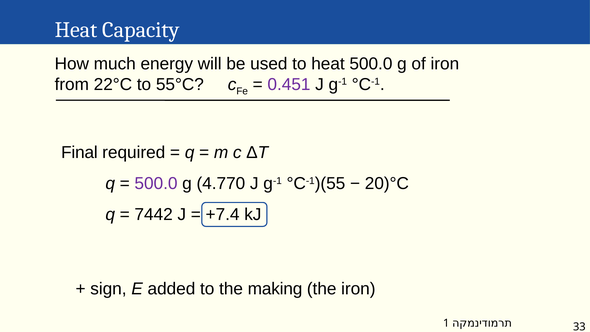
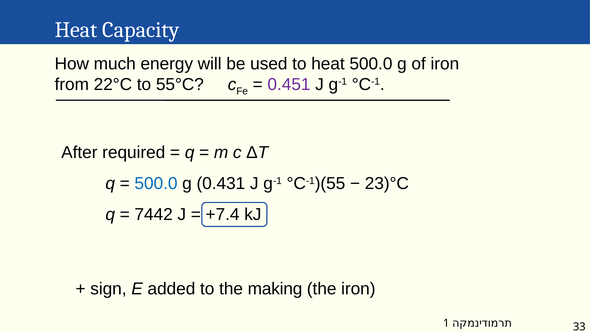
Final: Final -> After
500.0 at (156, 183) colour: purple -> blue
4.770: 4.770 -> 0.431
20)°C: 20)°C -> 23)°C
